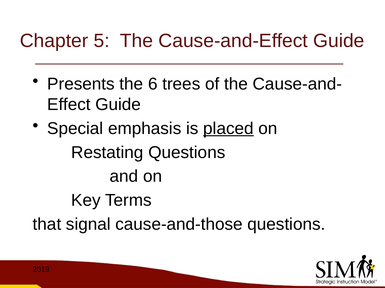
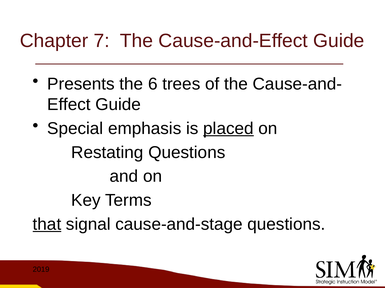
5: 5 -> 7
that underline: none -> present
cause-and-those: cause-and-those -> cause-and-stage
